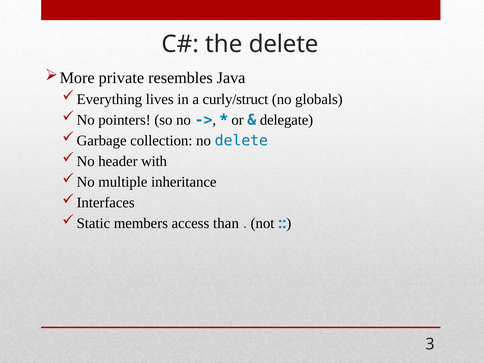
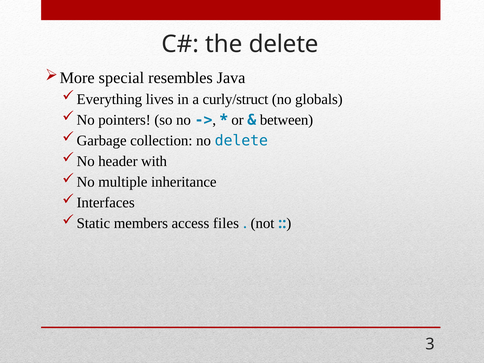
private: private -> special
delegate: delegate -> between
than: than -> files
